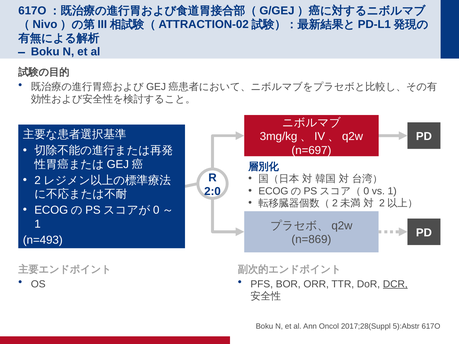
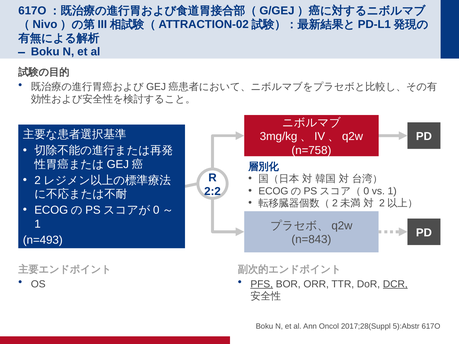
n=697: n=697 -> n=758
2:0: 2:0 -> 2:2
n=869: n=869 -> n=843
PFS underline: none -> present
